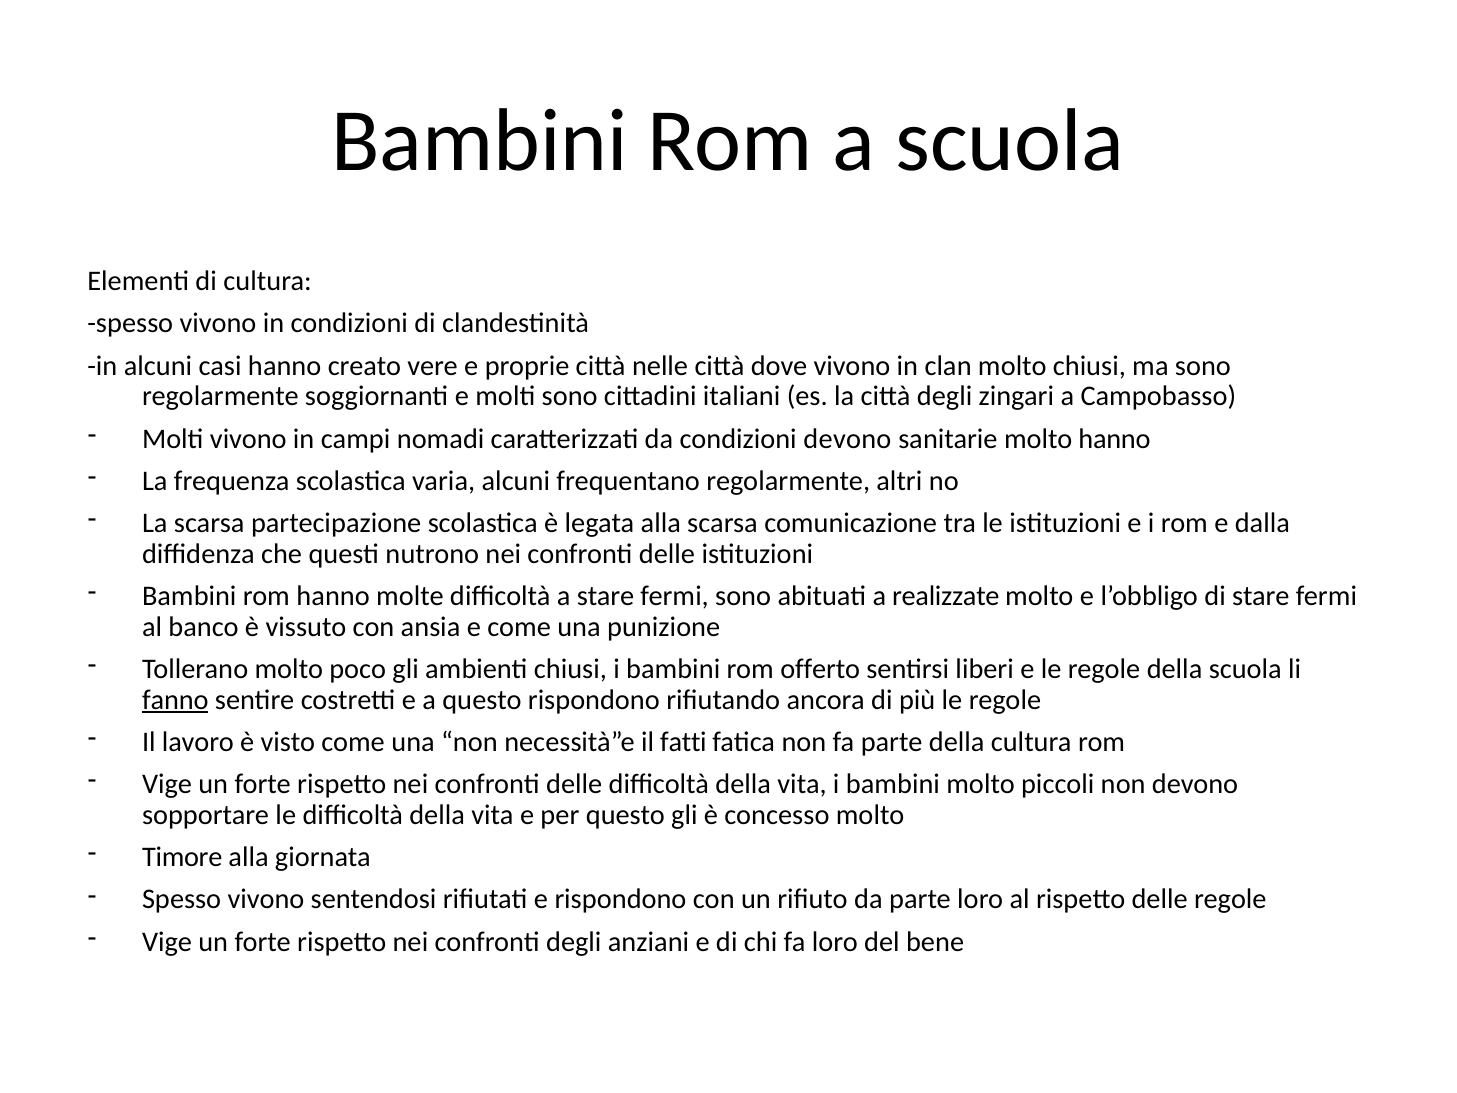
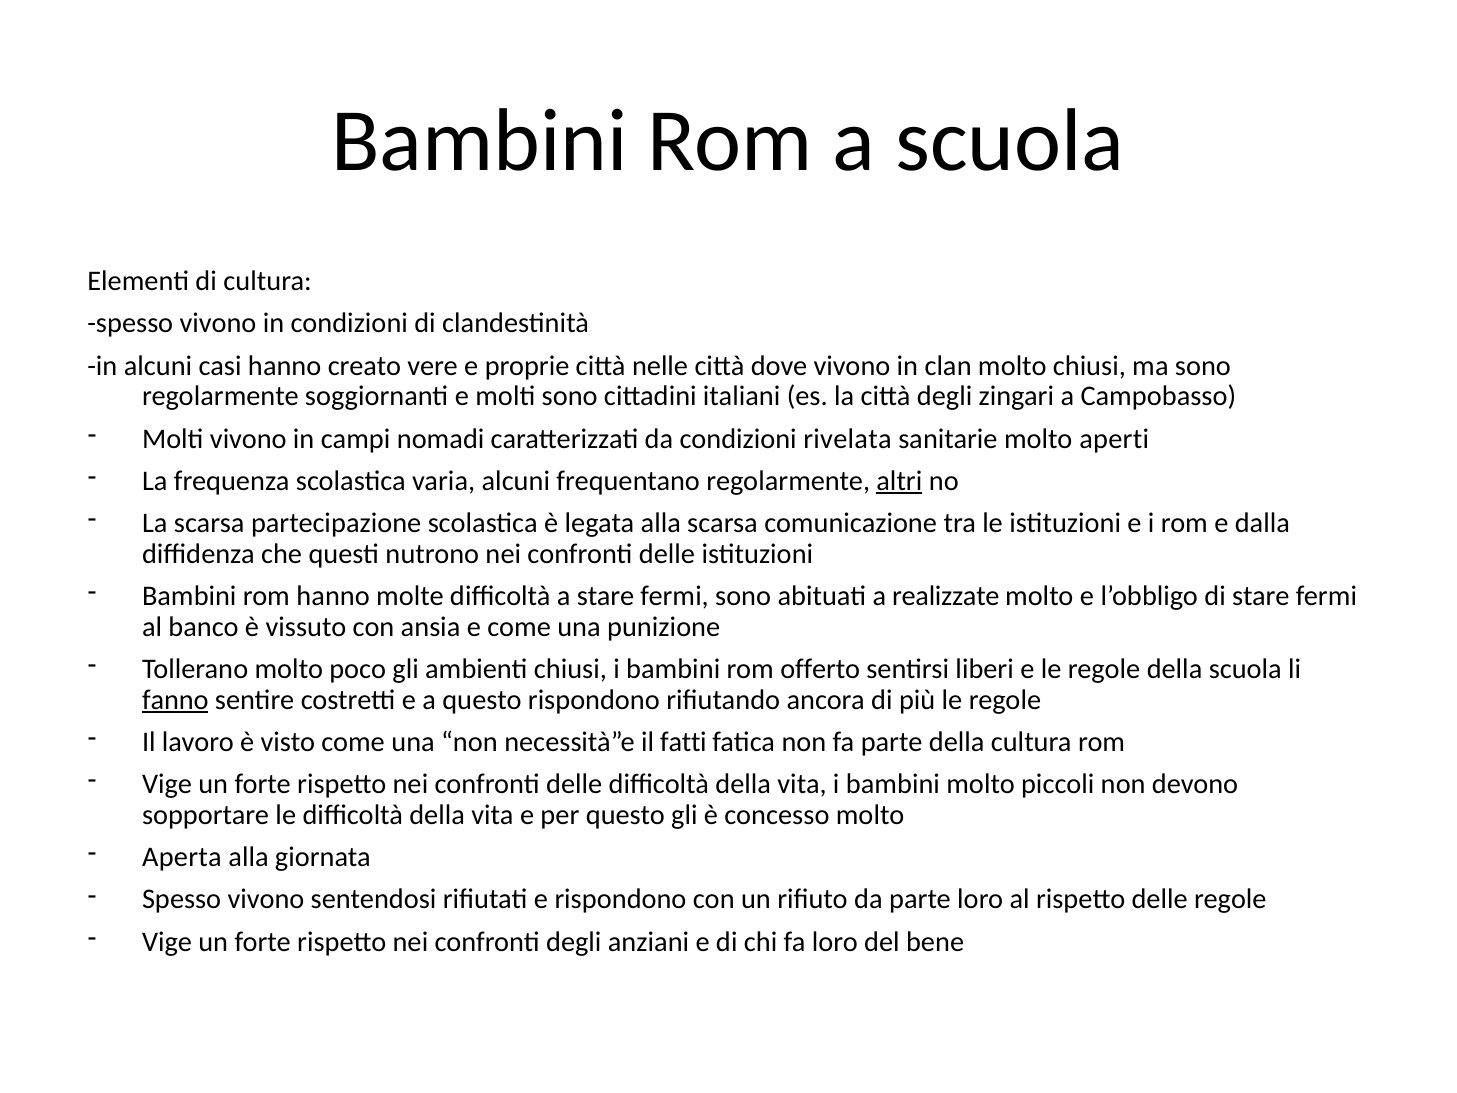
condizioni devono: devono -> rivelata
molto hanno: hanno -> aperti
altri underline: none -> present
Timore: Timore -> Aperta
